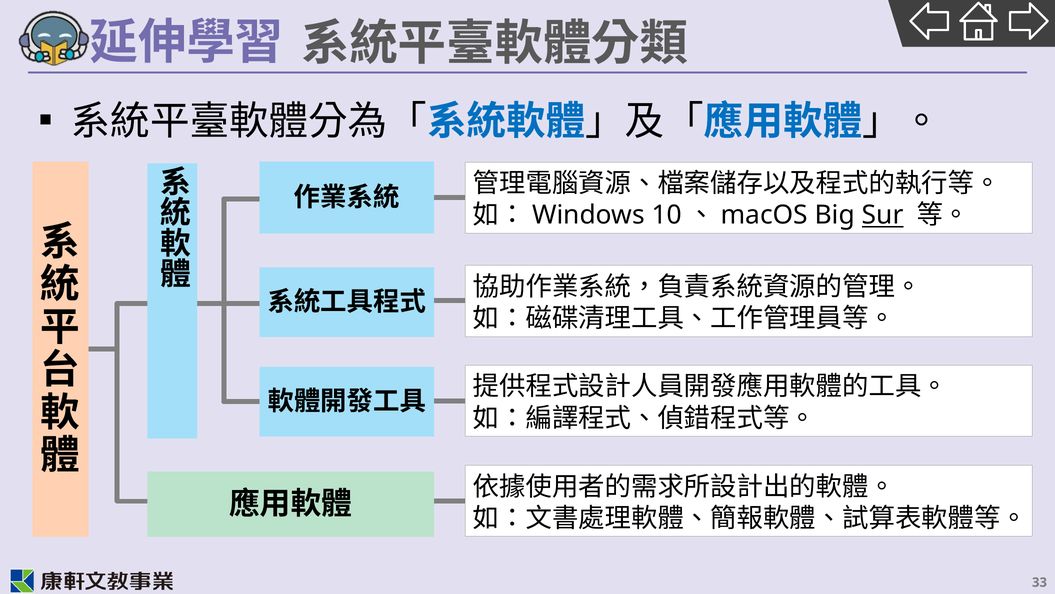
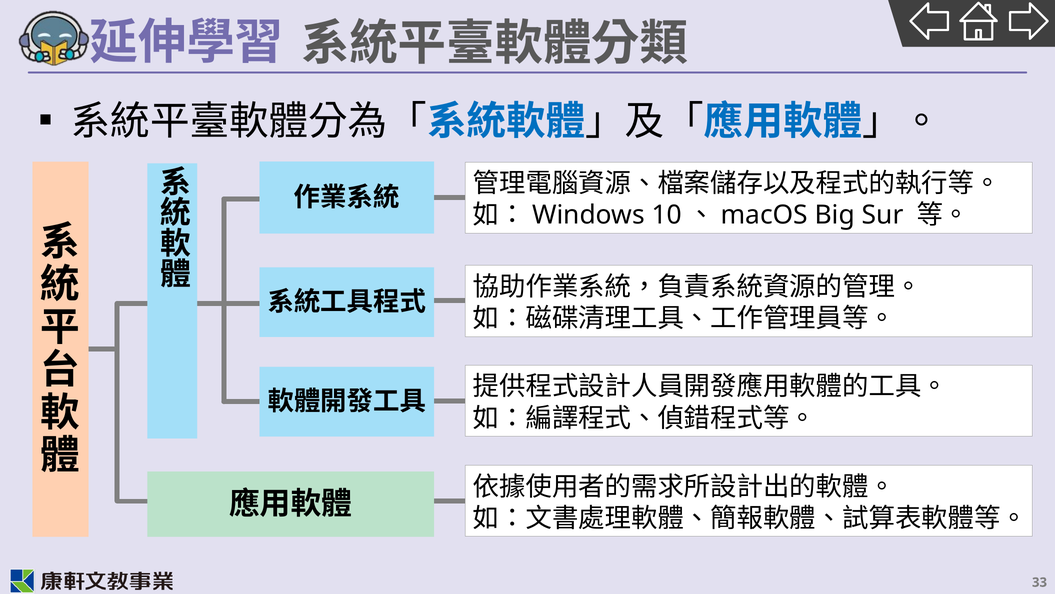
Sur underline: present -> none
